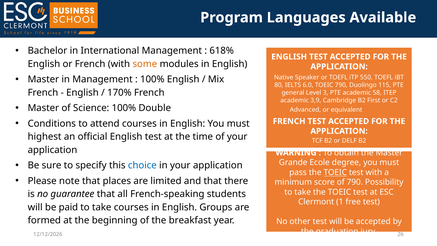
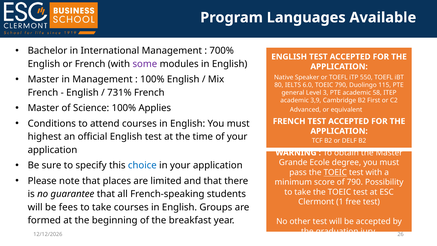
618%: 618% -> 700%
some colour: orange -> purple
170%: 170% -> 731%
Double: Double -> Applies
paid: paid -> fees
